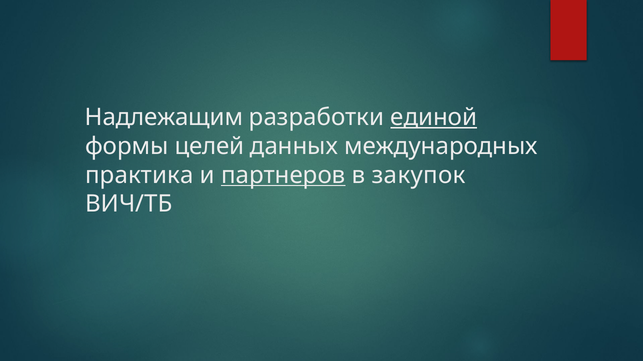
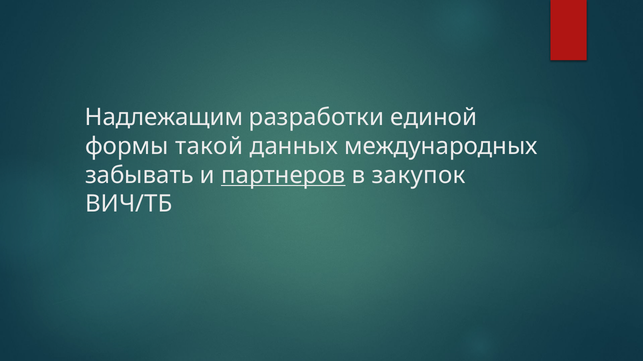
единой underline: present -> none
целей: целей -> такой
практика: практика -> забывать
